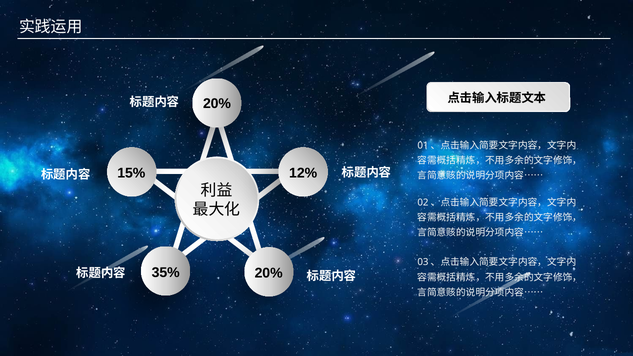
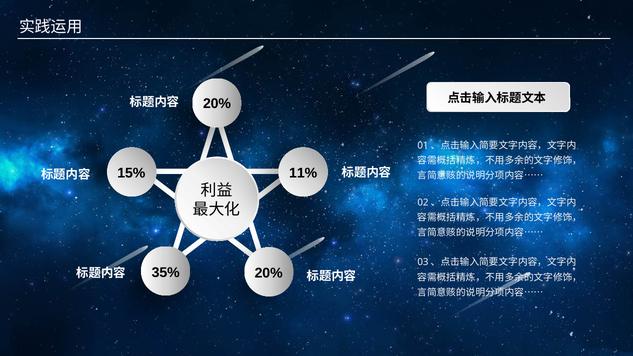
12%: 12% -> 11%
